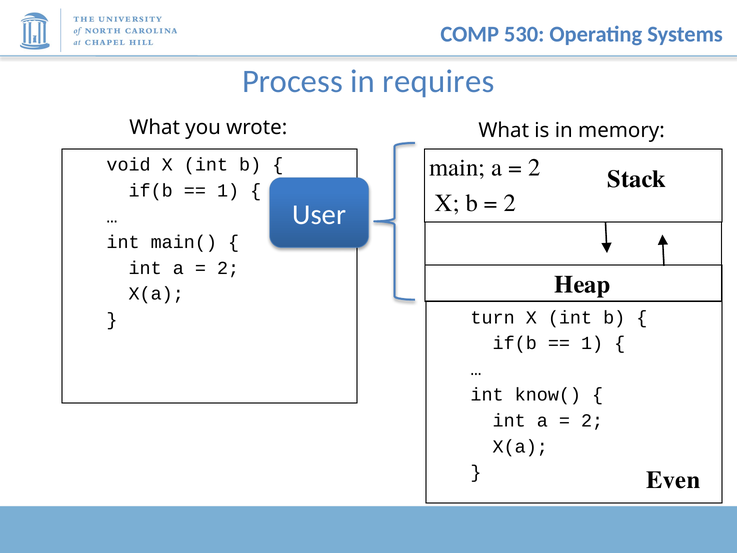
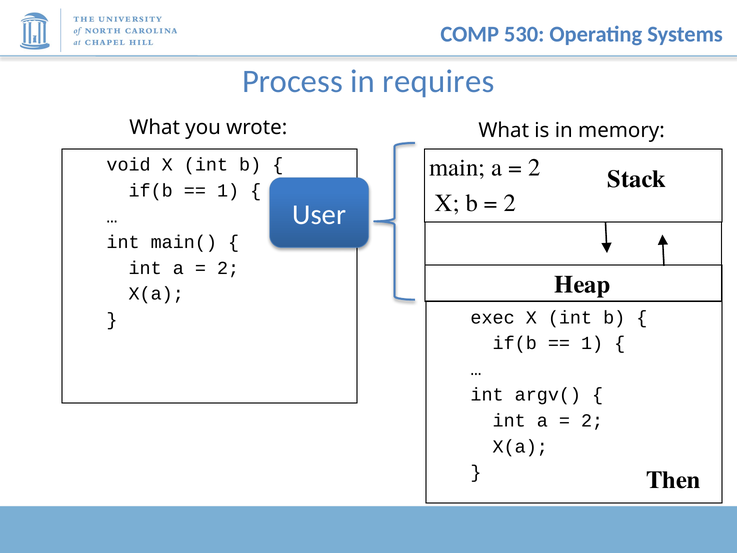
turn: turn -> exec
know(: know( -> argv(
Even: Even -> Then
